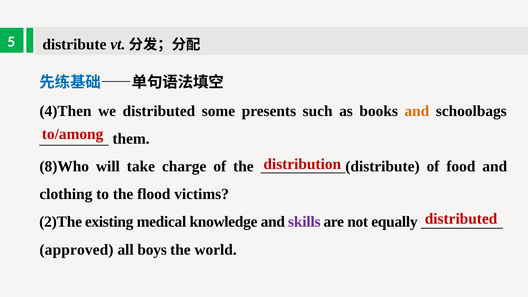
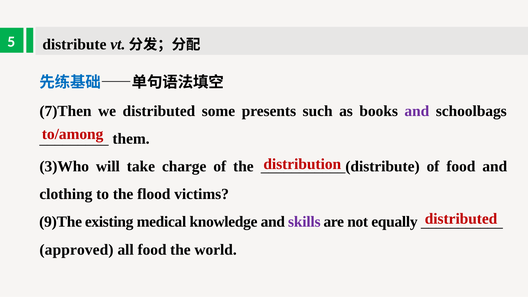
4)Then: 4)Then -> 7)Then
and at (417, 111) colour: orange -> purple
8)Who: 8)Who -> 3)Who
2)The: 2)The -> 9)The
all boys: boys -> food
